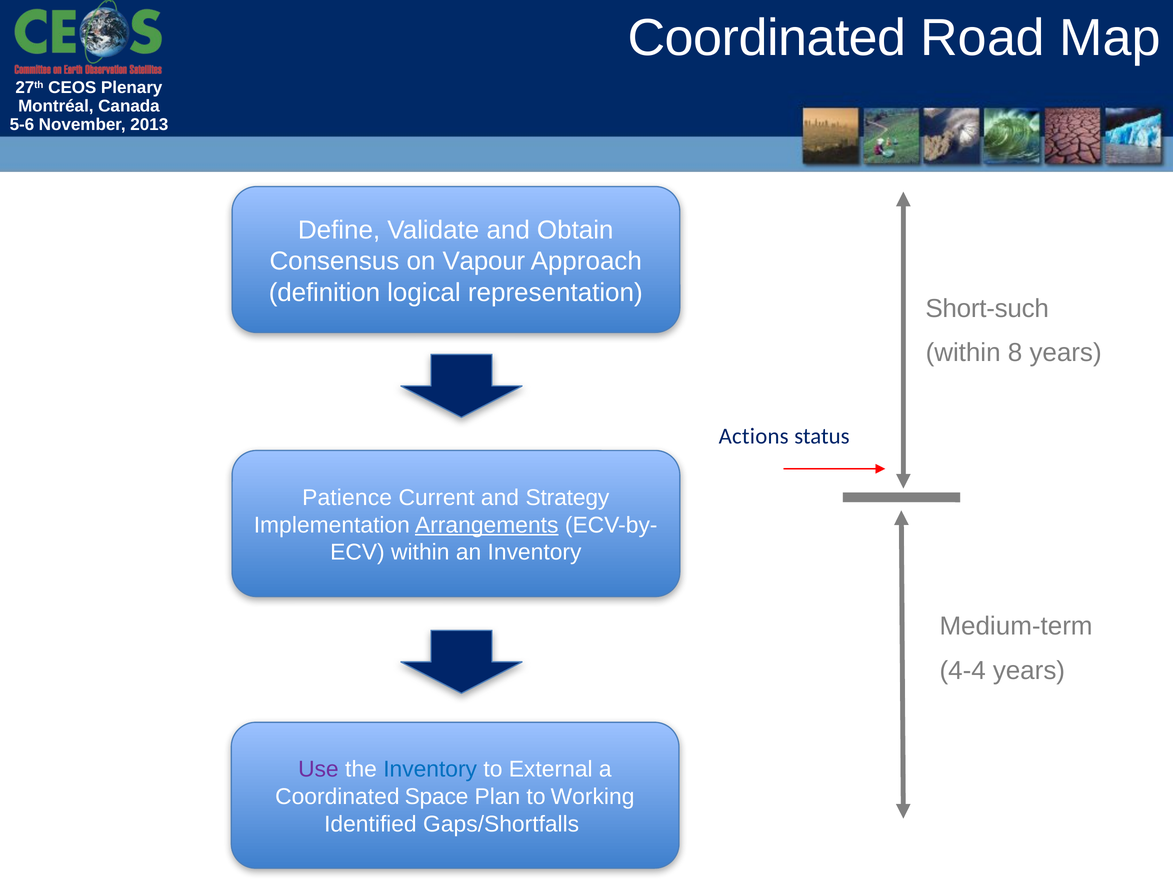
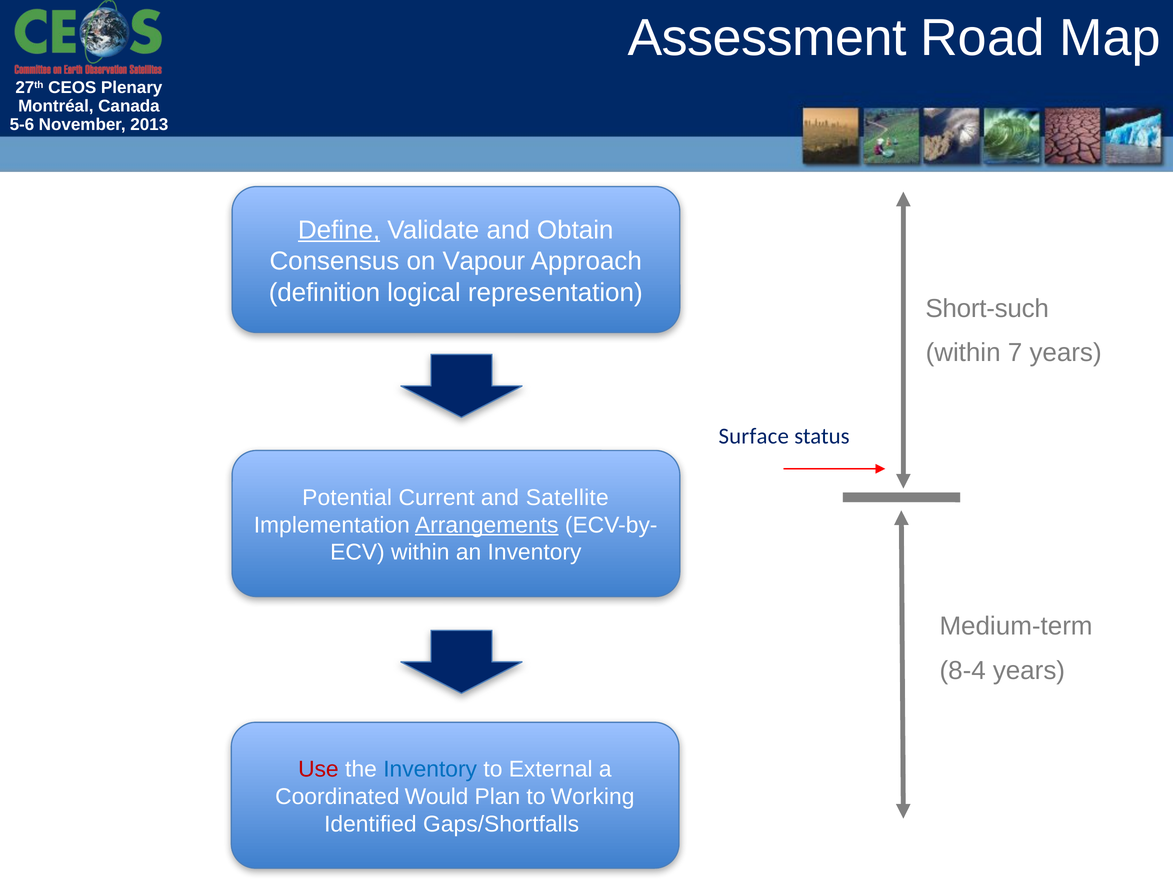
Coordinated at (767, 38): Coordinated -> Assessment
Define underline: none -> present
8: 8 -> 7
Actions: Actions -> Surface
Patience: Patience -> Potential
Strategy: Strategy -> Satellite
4-4: 4-4 -> 8-4
Use colour: purple -> red
Space: Space -> Would
